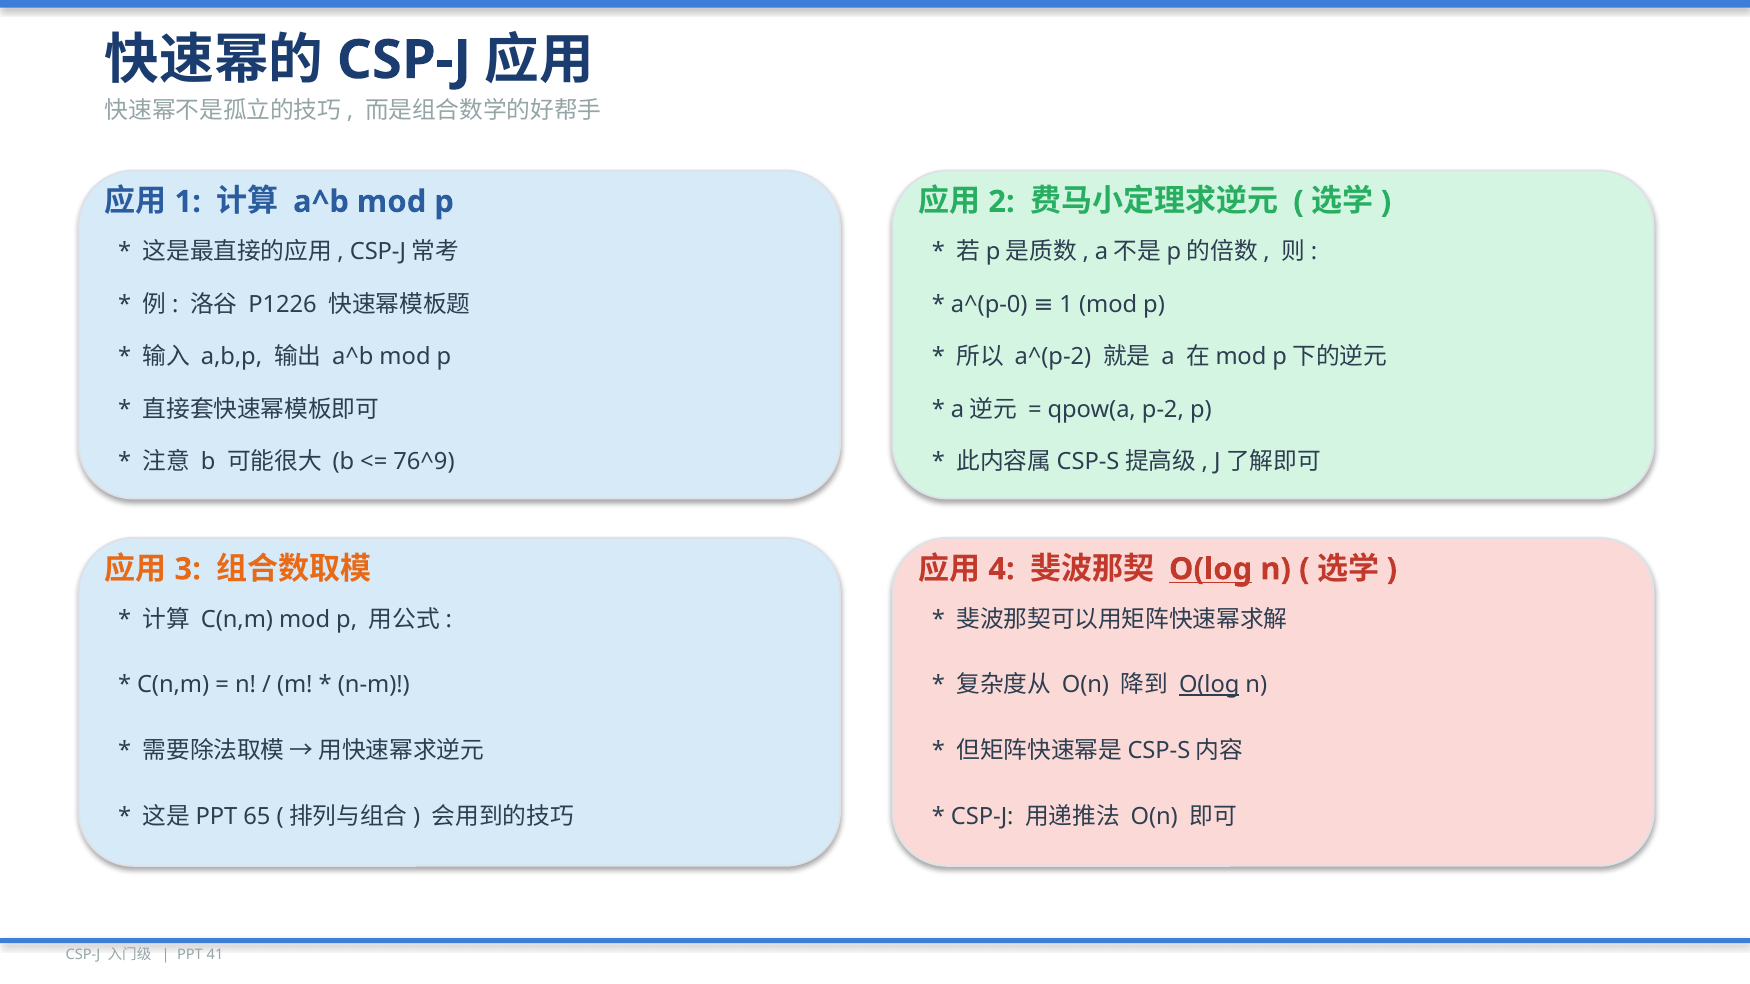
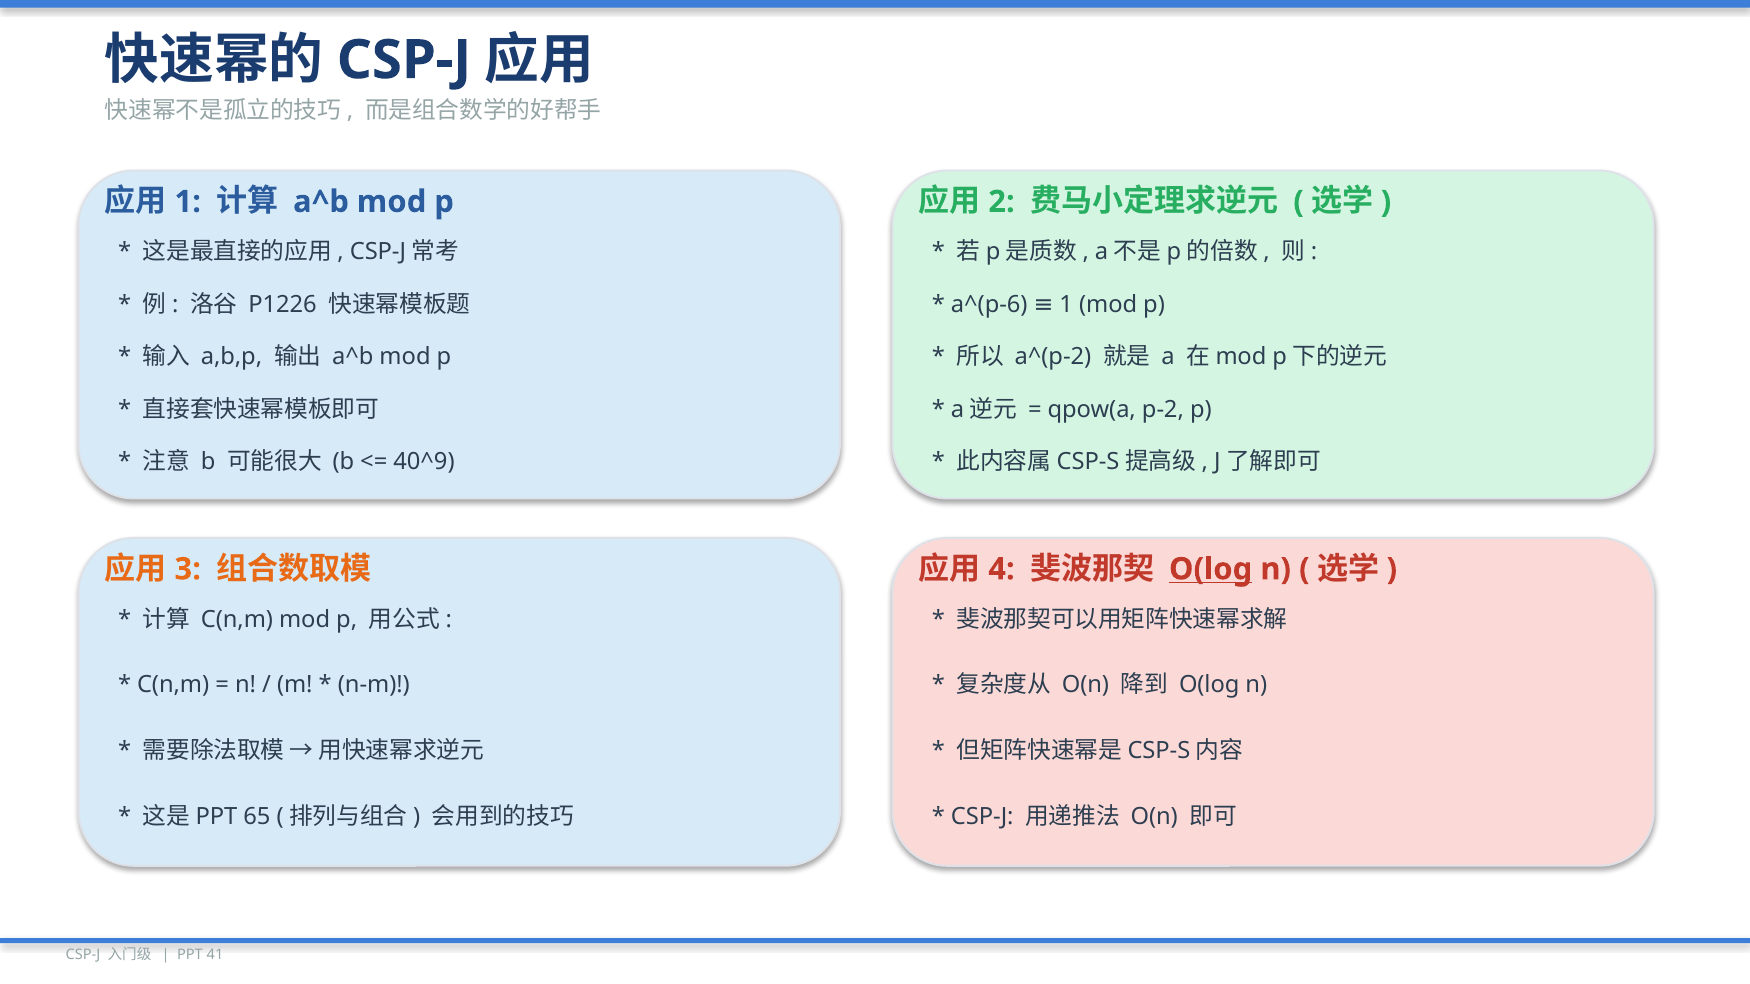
a^(p-0: a^(p-0 -> a^(p-6
76^9: 76^9 -> 40^9
O(log at (1209, 685) underline: present -> none
